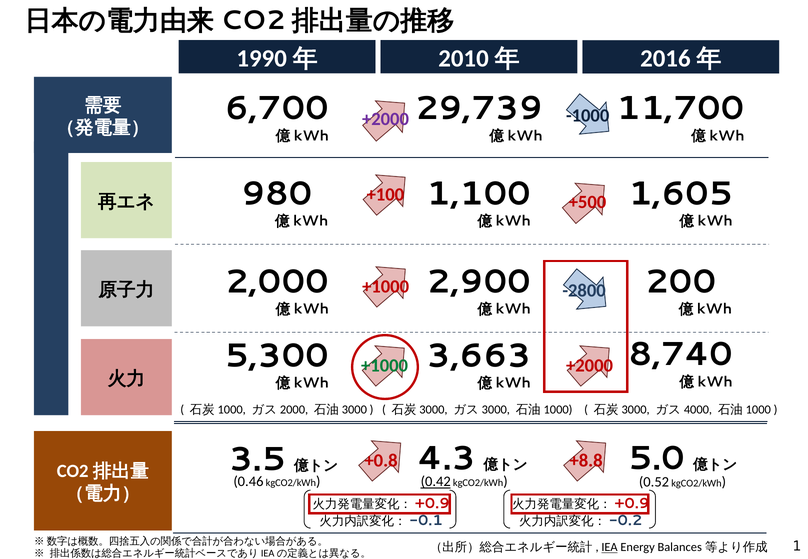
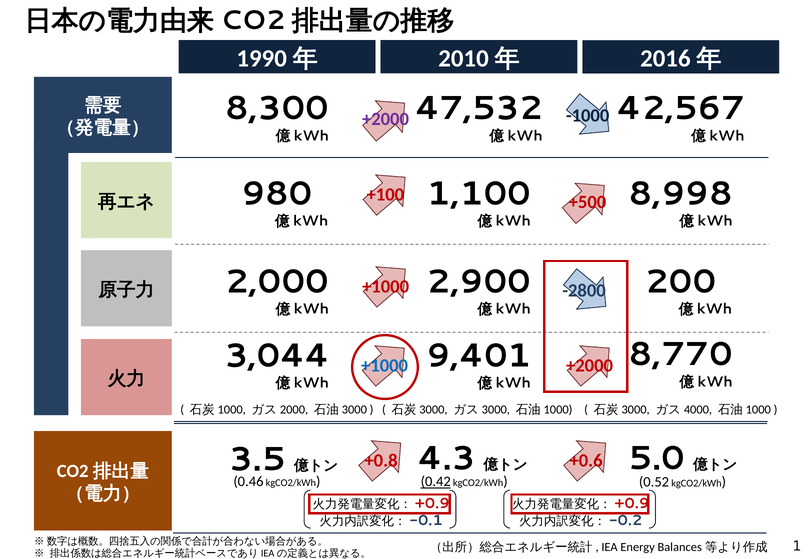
6,700: 6,700 -> 8,300
29,739: 29,739 -> 47,532
11,700: 11,700 -> 42,567
1,605: 1,605 -> 8,998
8,740: 8,740 -> 8,770
5,300: 5,300 -> 3,044
3,663: 3,663 -> 9,401
+1000 at (385, 366) colour: green -> blue
+8.8: +8.8 -> +0.6
IEA underline: present -> none
